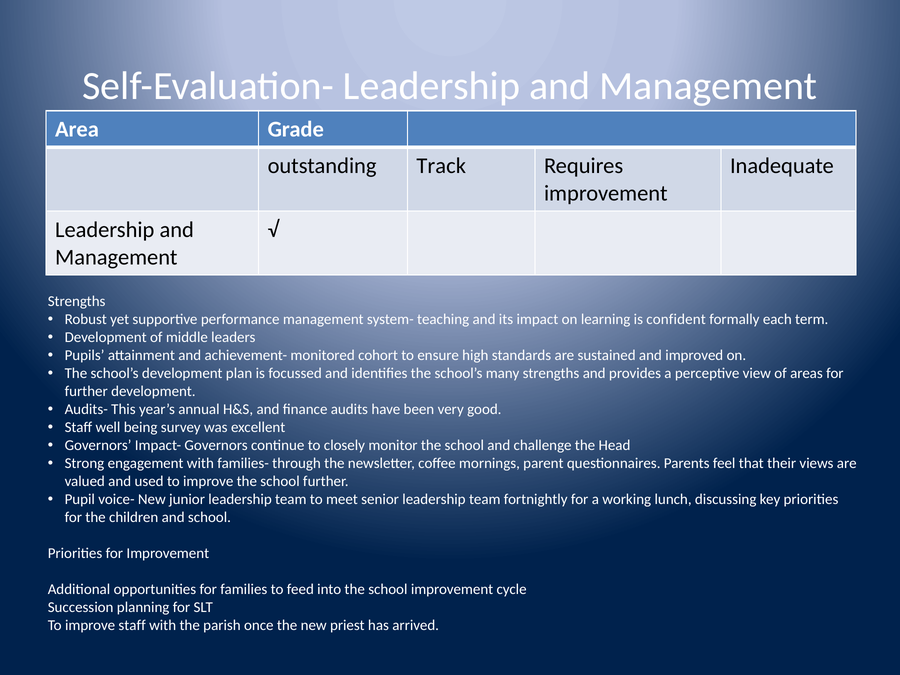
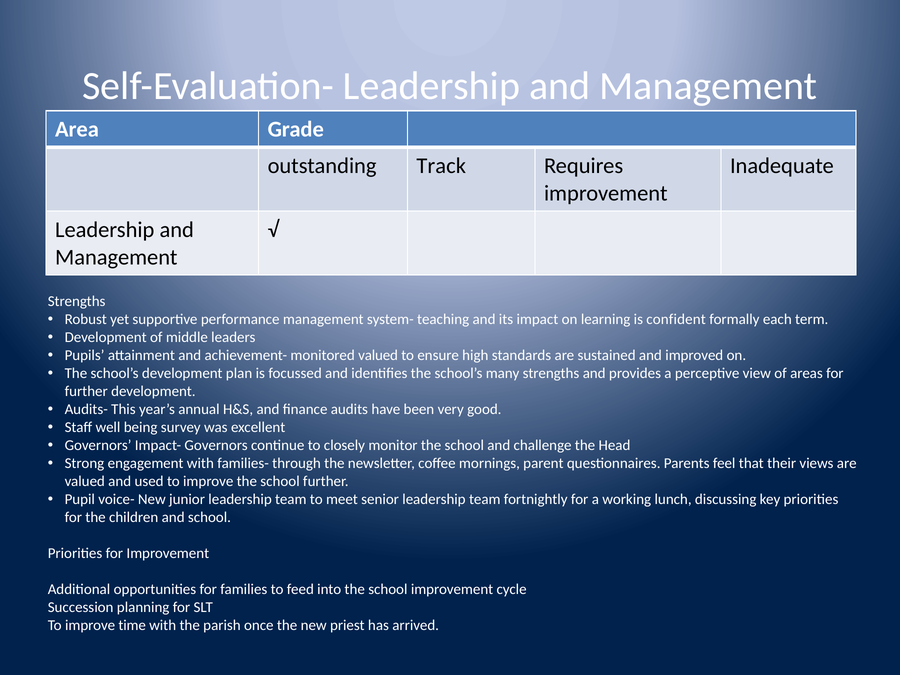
monitored cohort: cohort -> valued
improve staff: staff -> time
